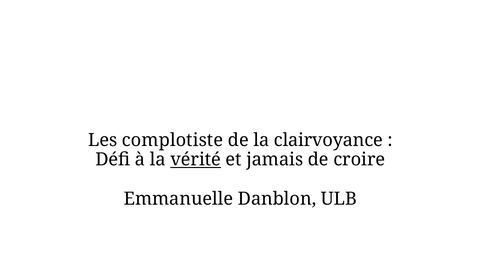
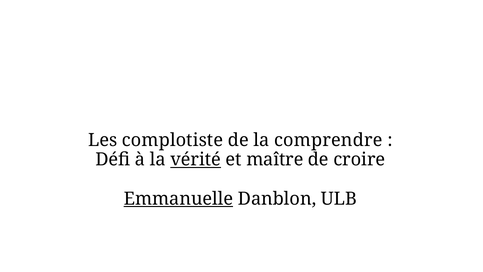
clairvoyance: clairvoyance -> comprendre
jamais: jamais -> maître
Emmanuelle underline: none -> present
